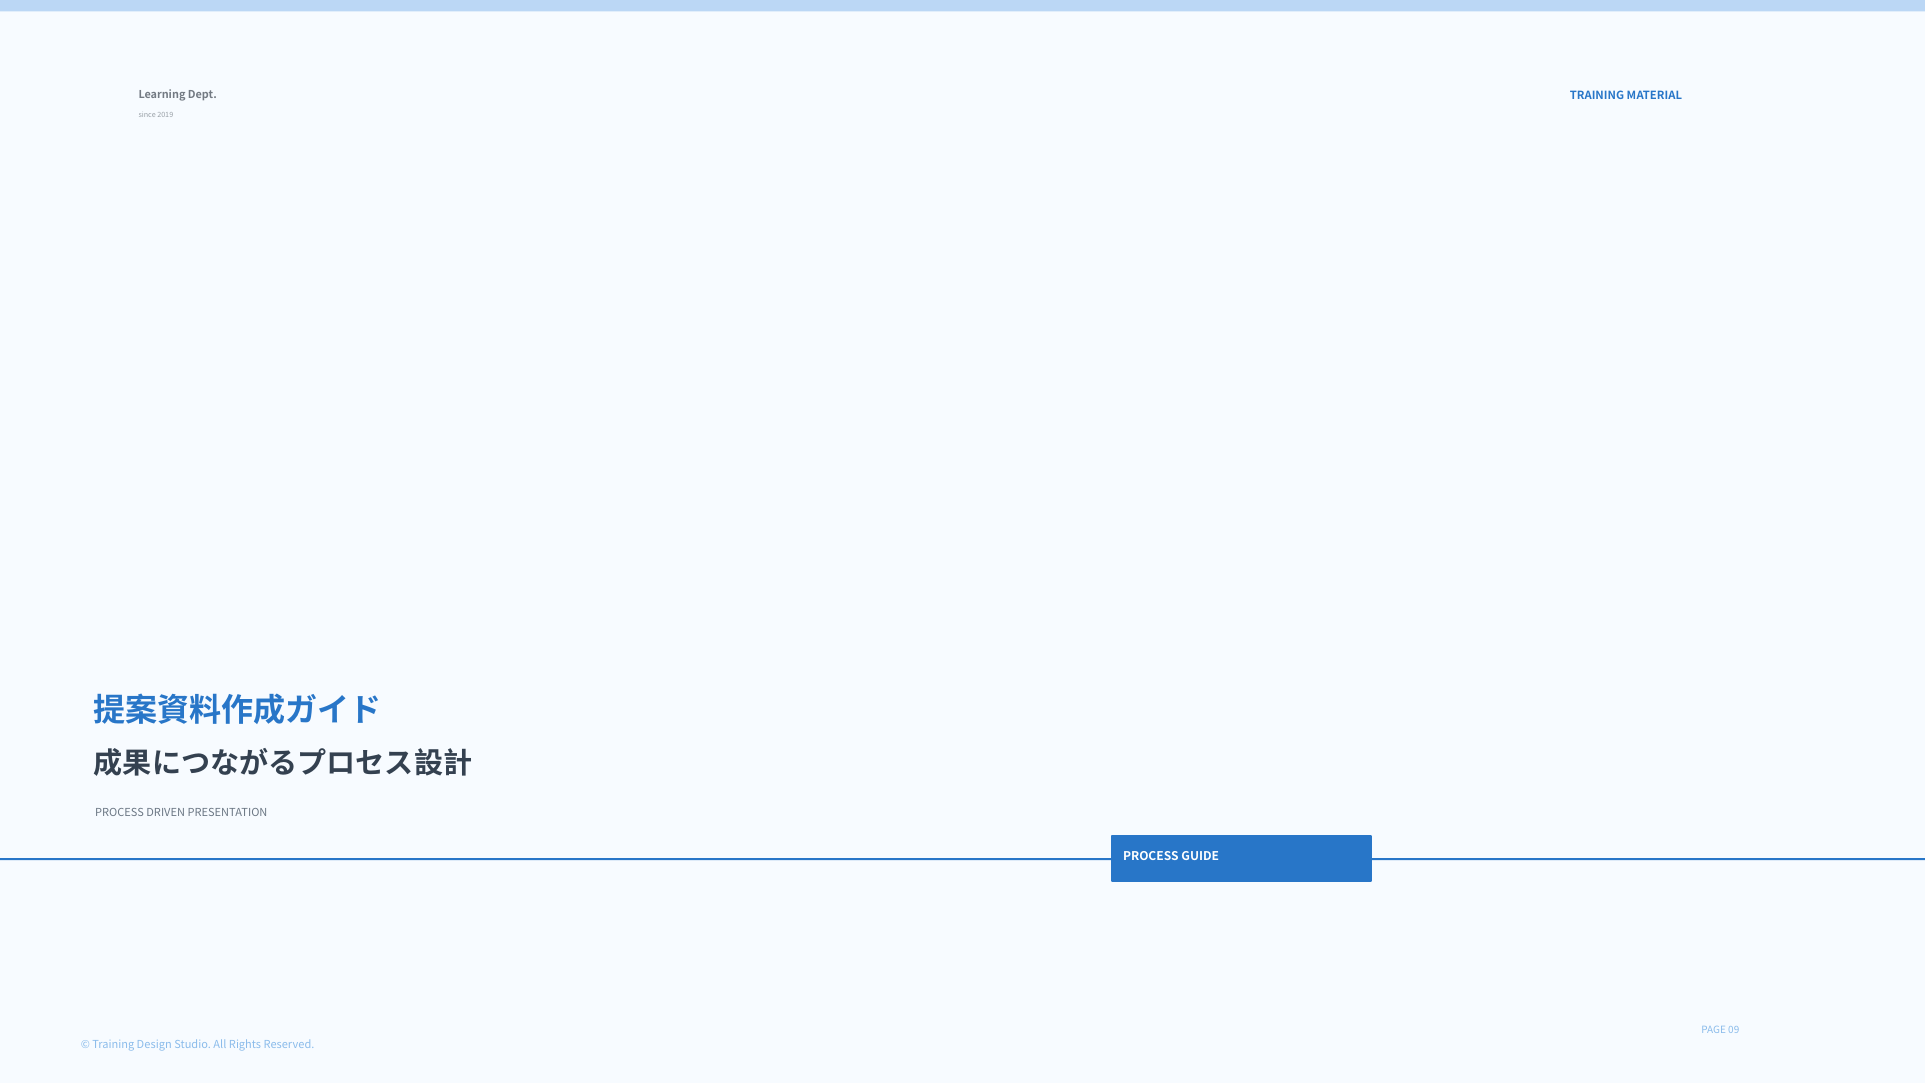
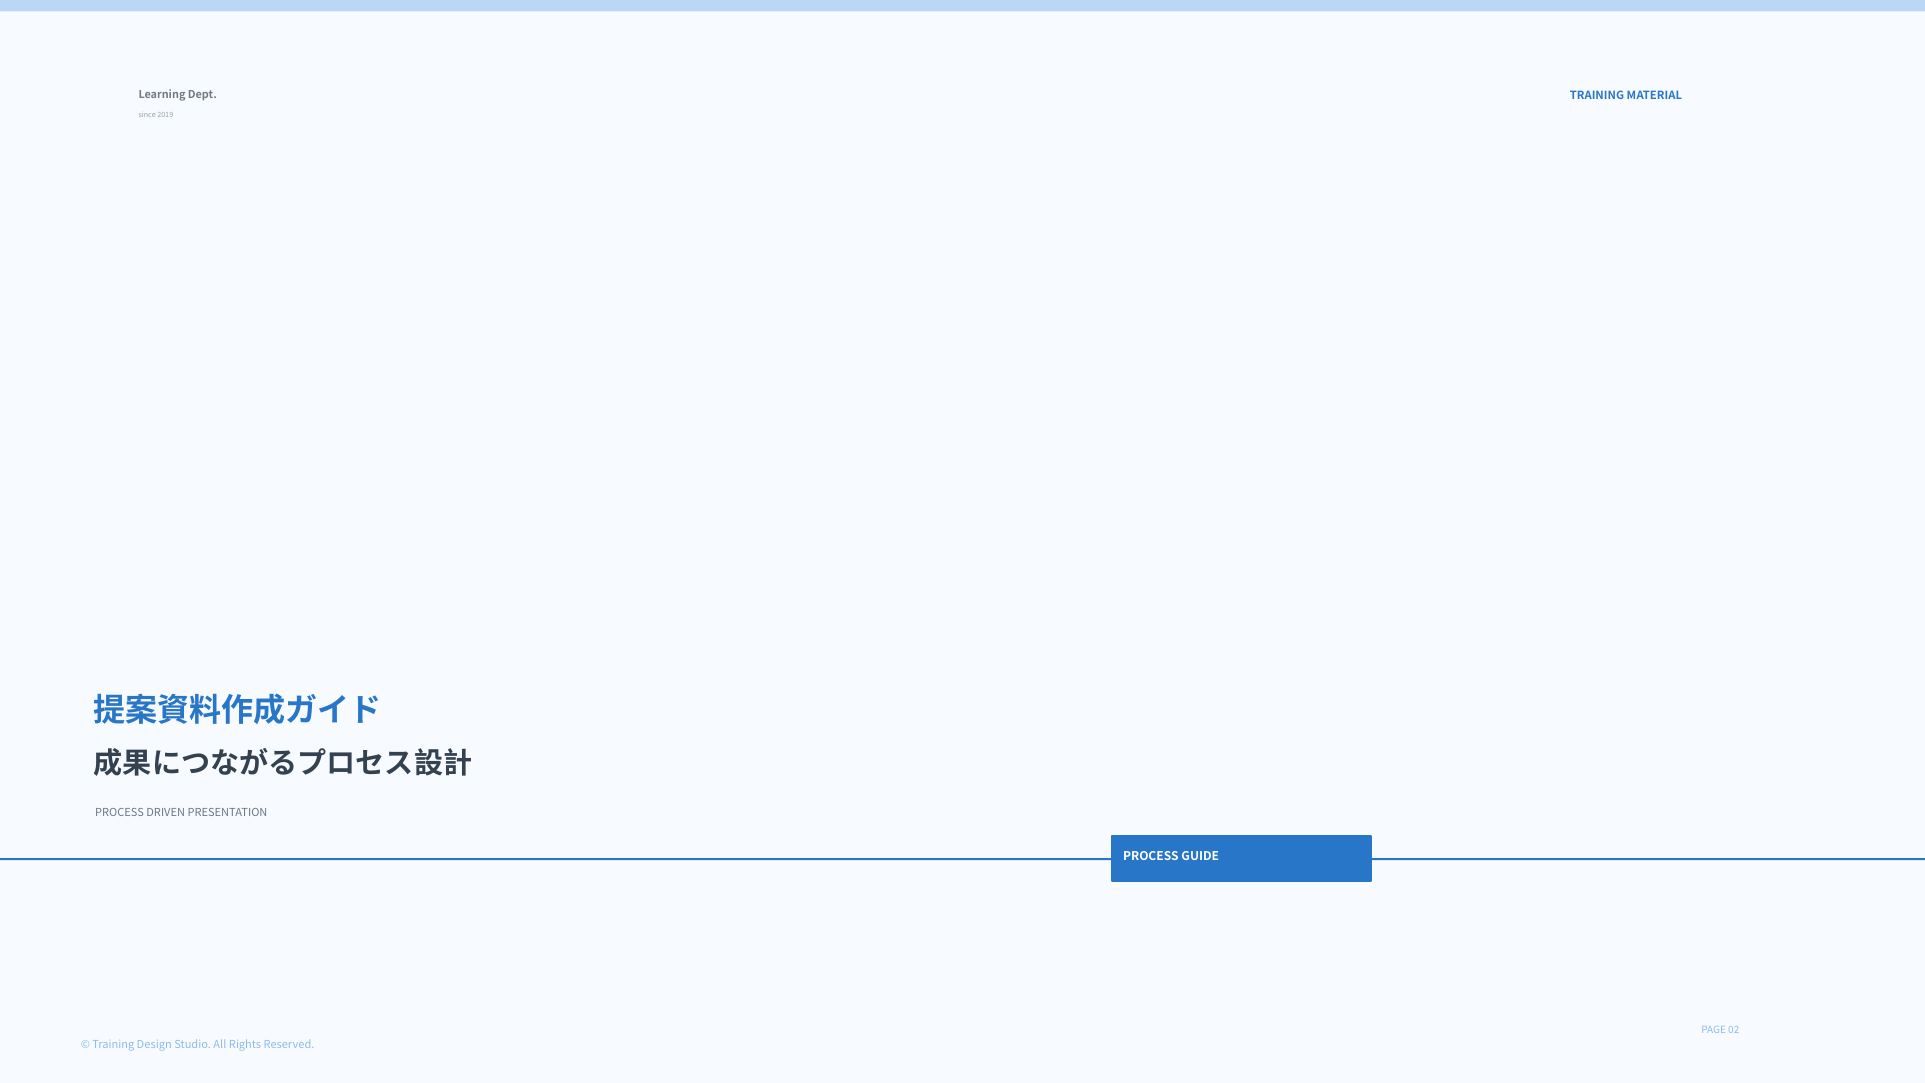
09: 09 -> 02
